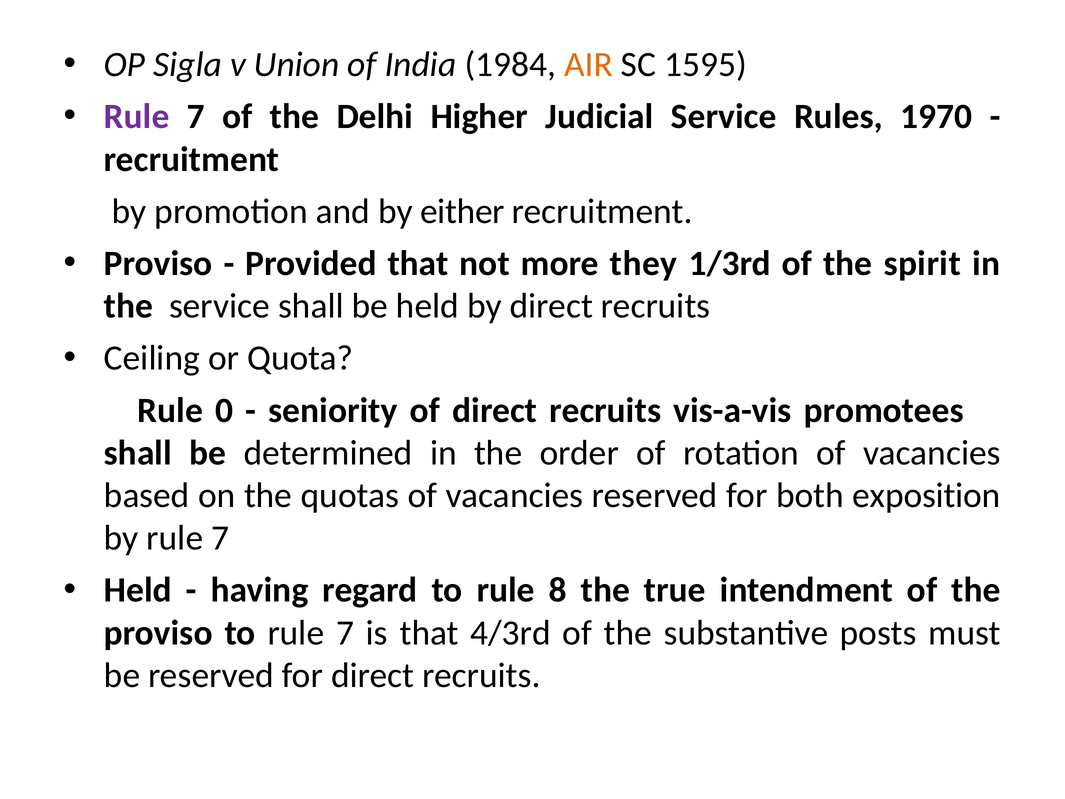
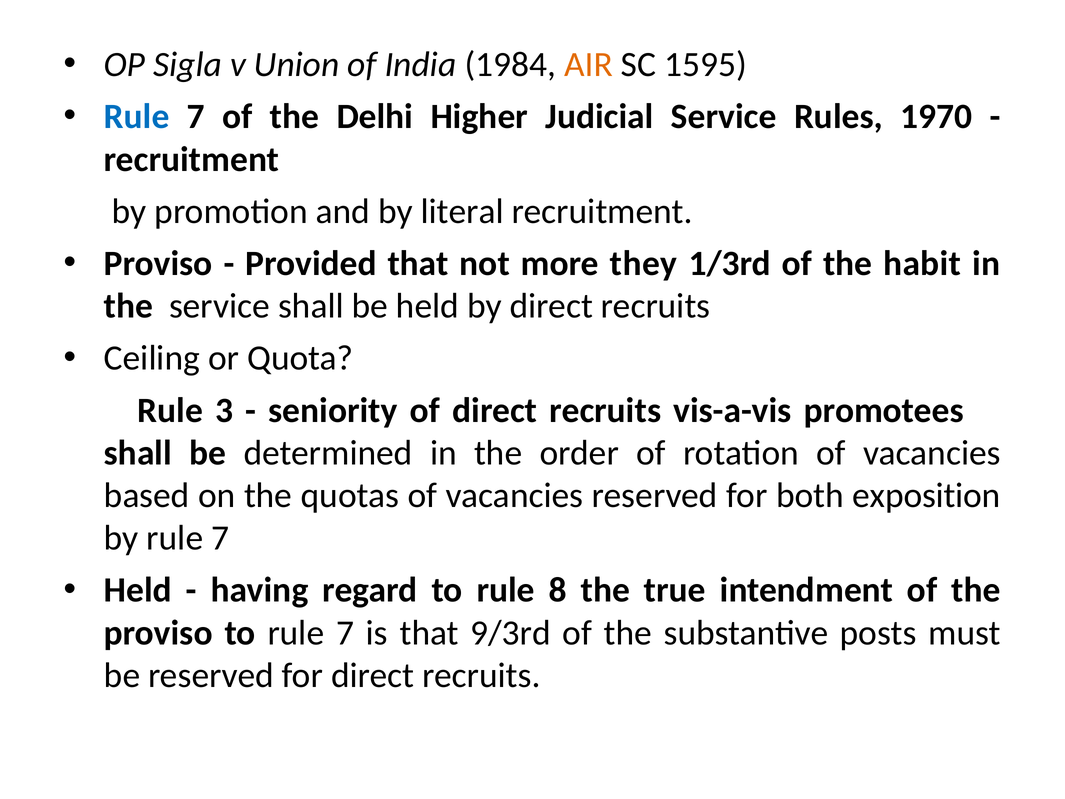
Rule at (137, 117) colour: purple -> blue
either: either -> literal
spirit: spirit -> habit
0: 0 -> 3
4/3rd: 4/3rd -> 9/3rd
